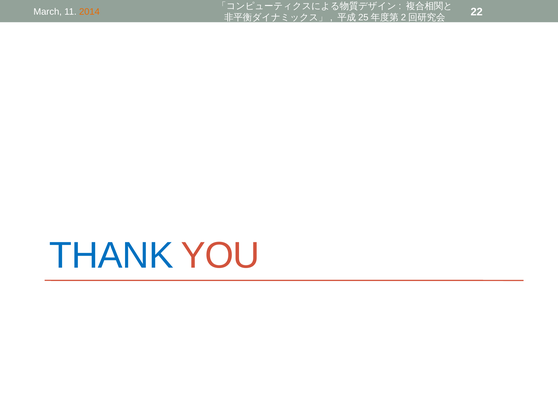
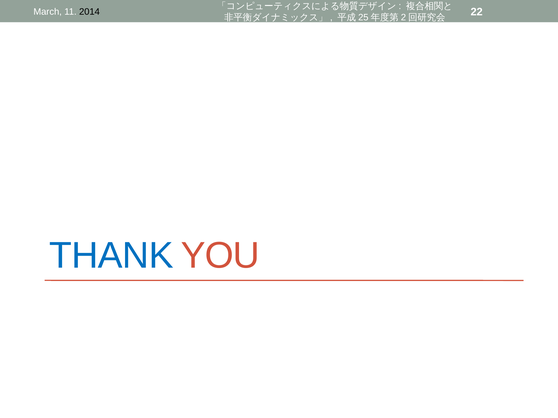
2014 colour: orange -> black
